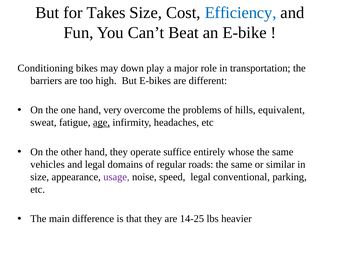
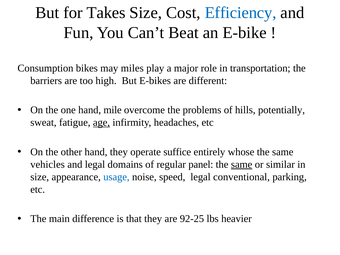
Conditioning: Conditioning -> Consumption
down: down -> miles
very: very -> mile
equivalent: equivalent -> potentially
roads: roads -> panel
same at (242, 164) underline: none -> present
usage colour: purple -> blue
14-25: 14-25 -> 92-25
